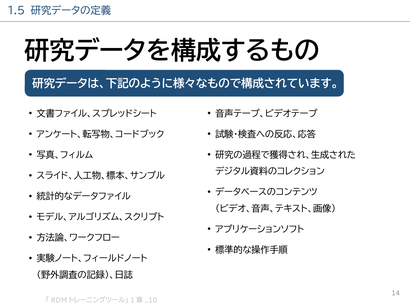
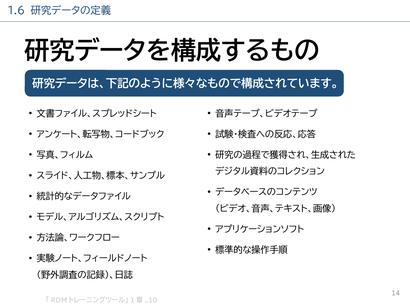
1.5: 1.5 -> 1.6
